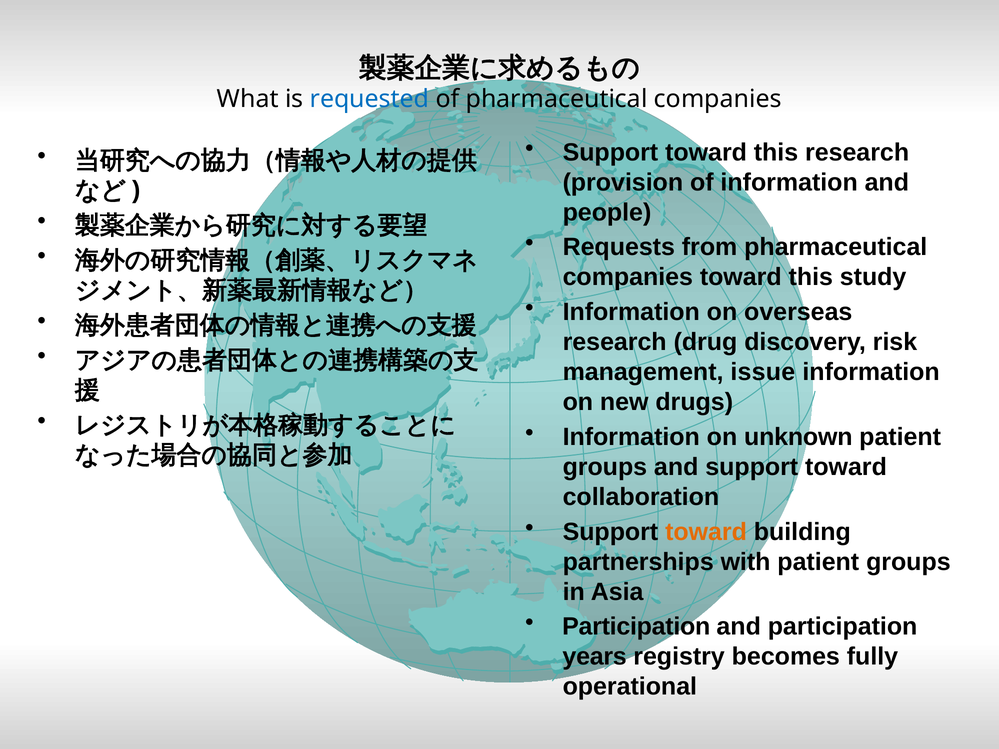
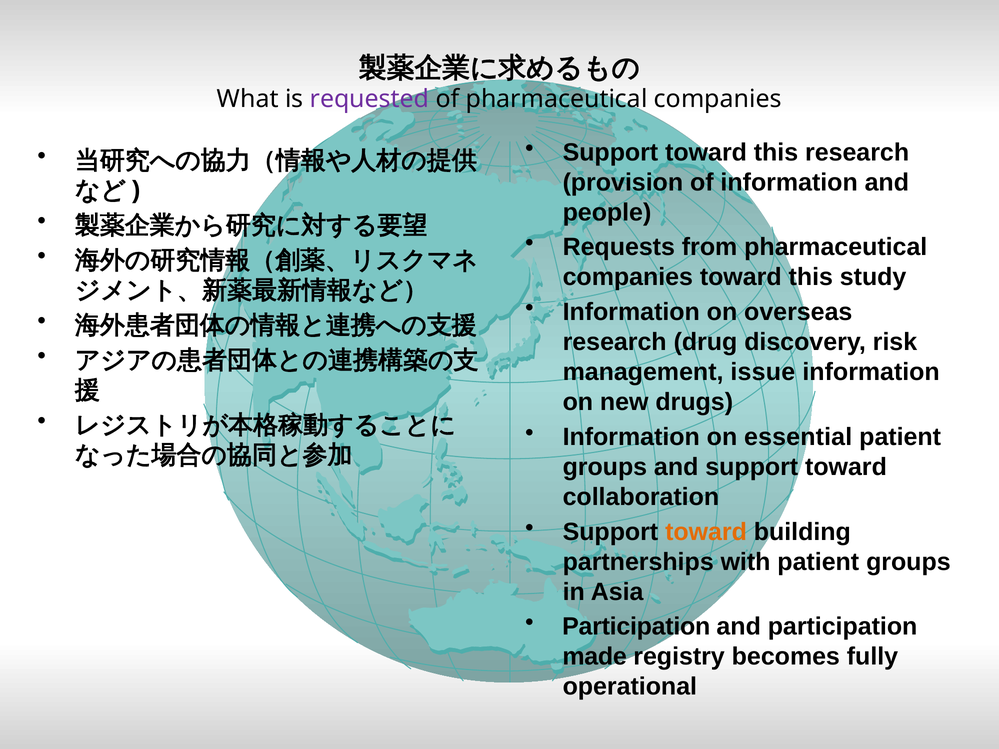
requested colour: blue -> purple
unknown: unknown -> essential
years: years -> made
